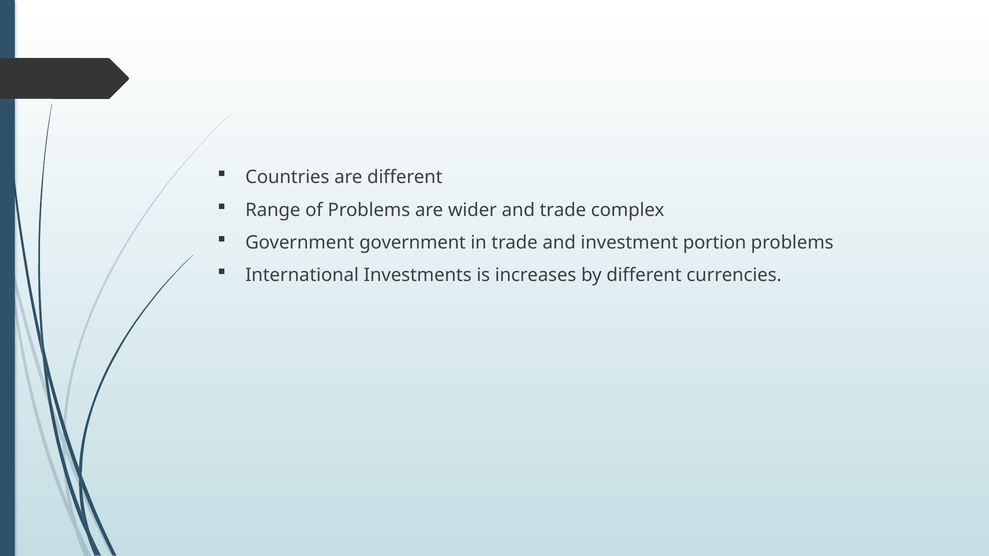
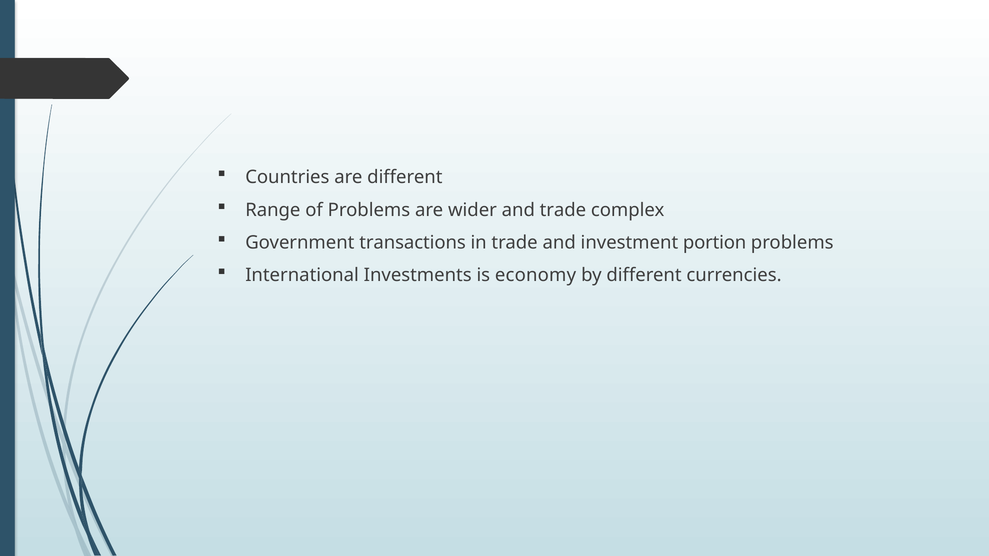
Government government: government -> transactions
increases: increases -> economy
